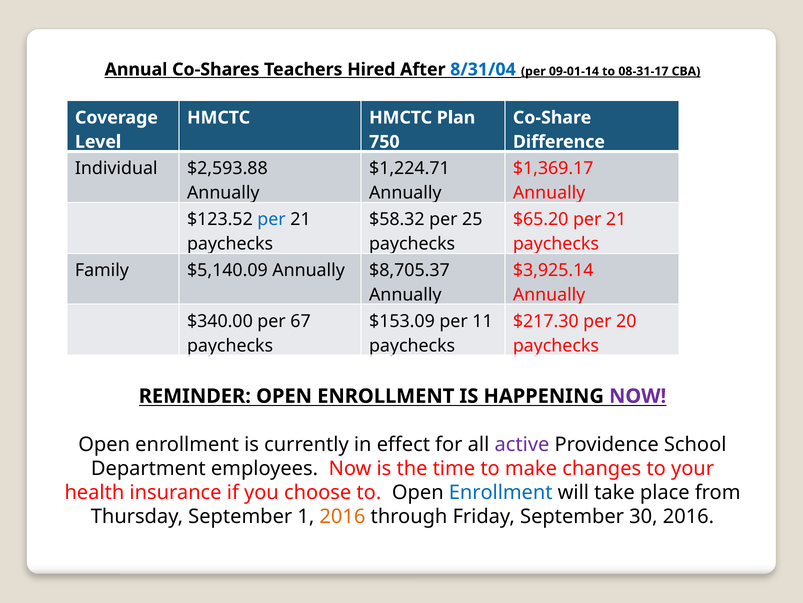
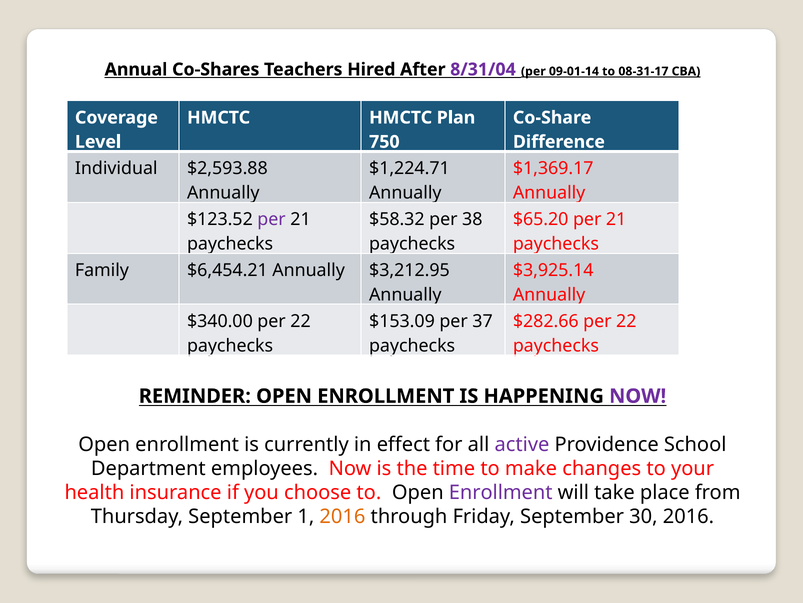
8/31/04 colour: blue -> purple
per at (272, 219) colour: blue -> purple
25: 25 -> 38
$5,140.09: $5,140.09 -> $6,454.21
$8,705.37: $8,705.37 -> $3,212.95
$340.00 per 67: 67 -> 22
11: 11 -> 37
$217.30: $217.30 -> $282.66
20 at (626, 321): 20 -> 22
Enrollment at (501, 492) colour: blue -> purple
